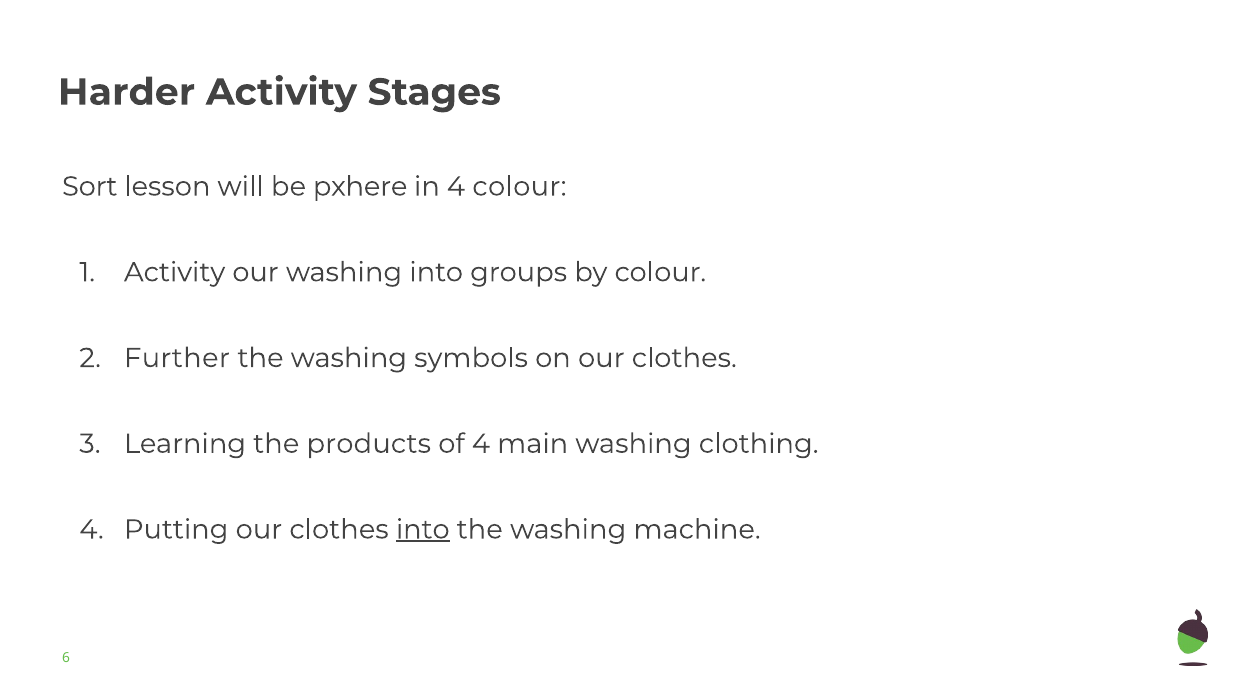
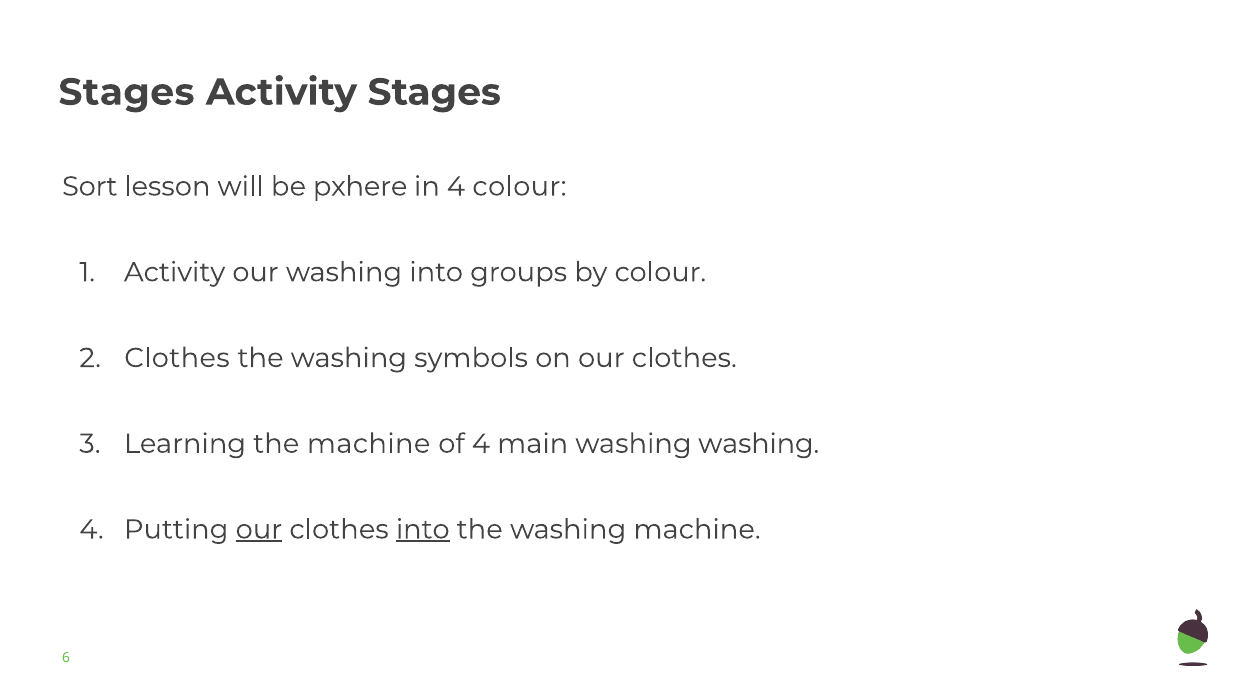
Harder at (127, 92): Harder -> Stages
Further at (177, 358): Further -> Clothes
the products: products -> machine
washing clothing: clothing -> washing
our at (259, 529) underline: none -> present
